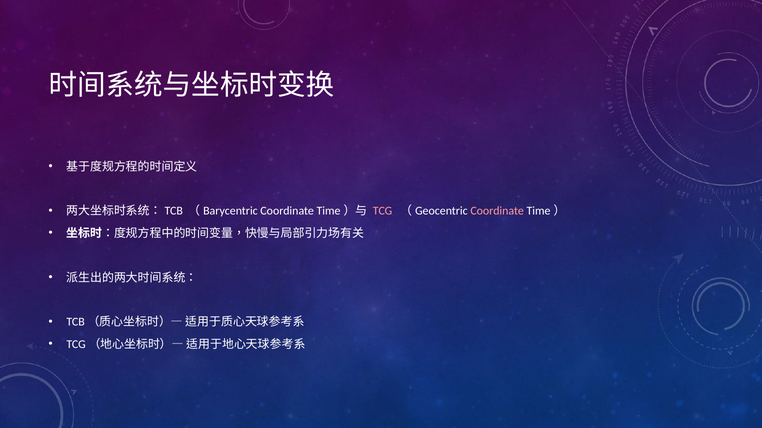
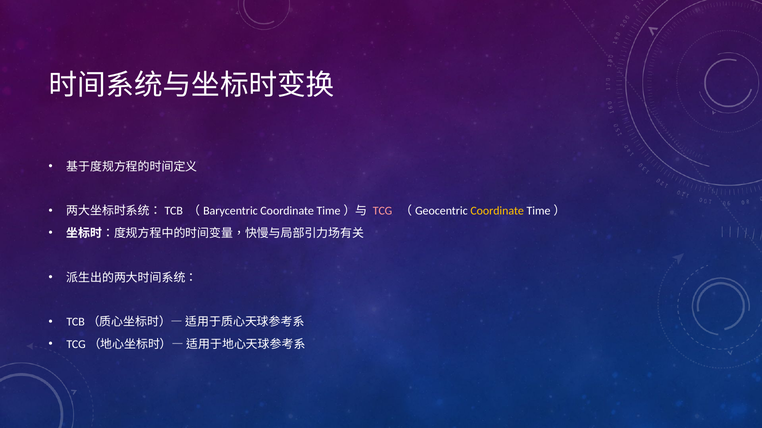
Coordinate at (497, 211) colour: pink -> yellow
